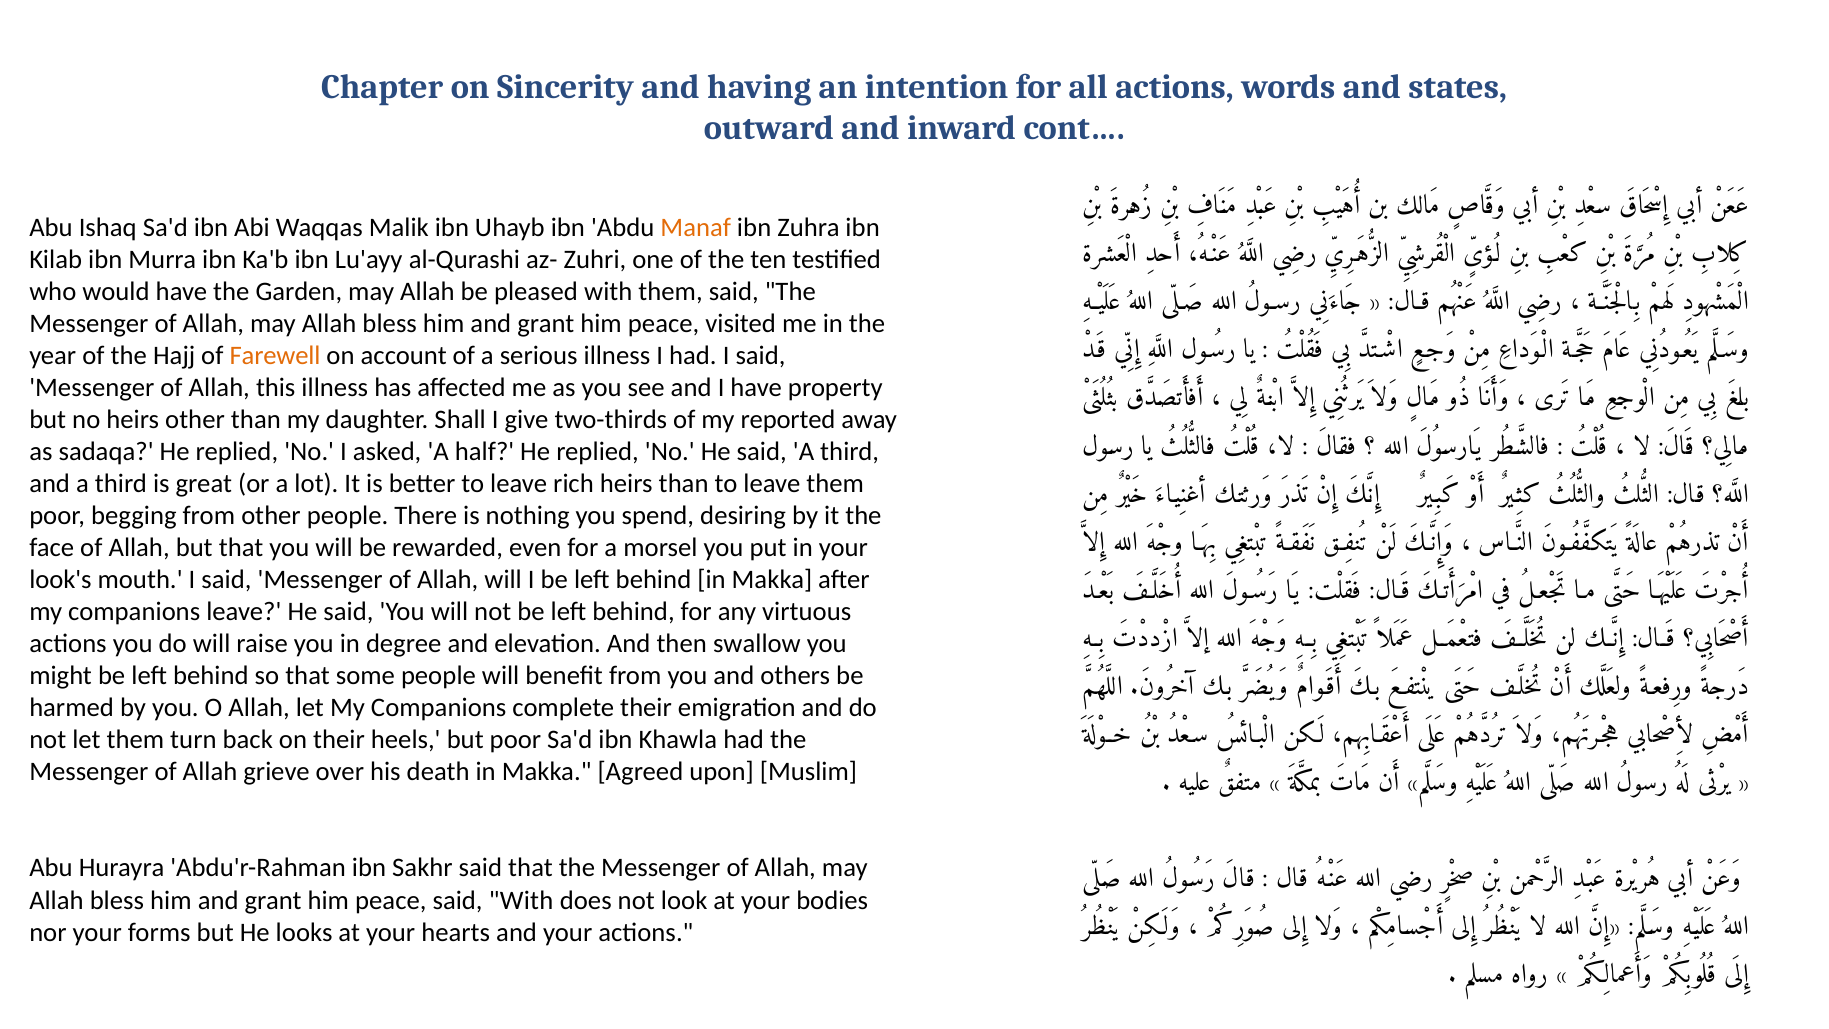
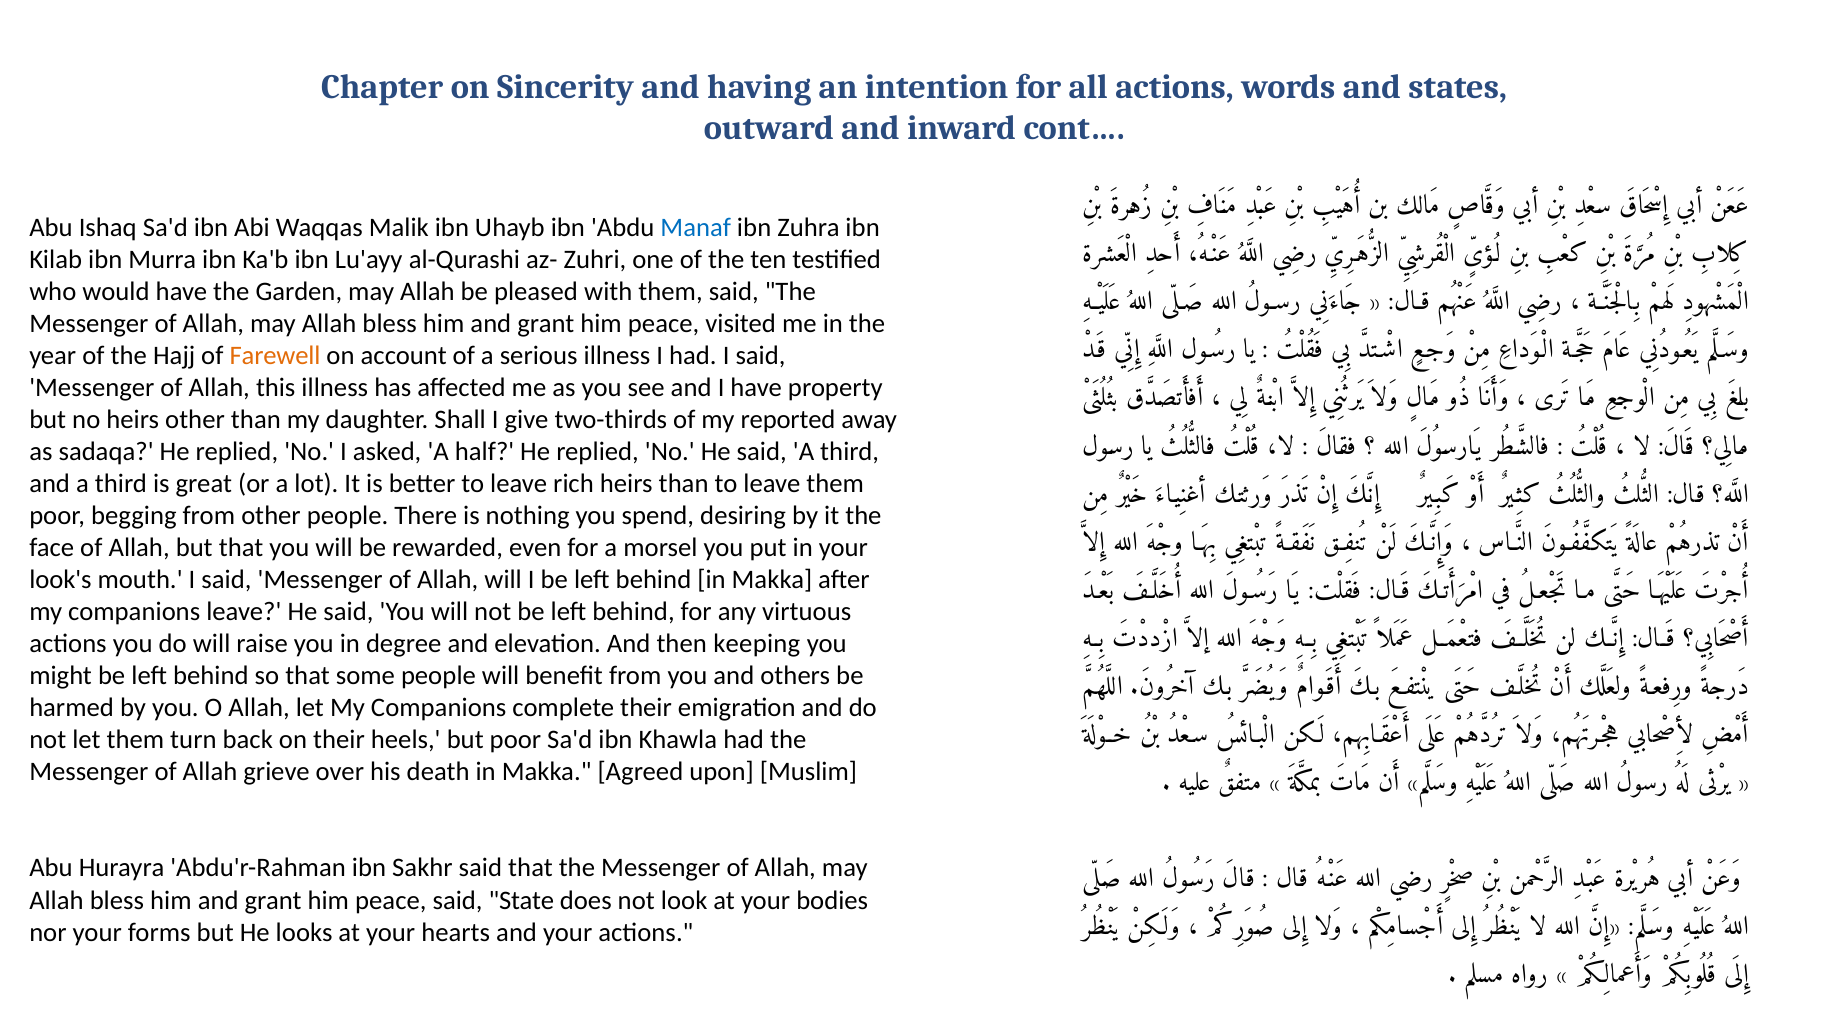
Manaf colour: orange -> blue
swallow: swallow -> keeping
said With: With -> State
